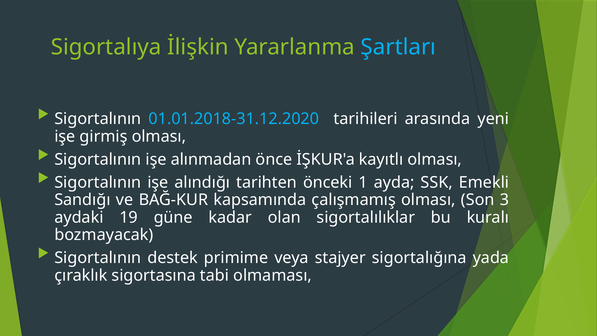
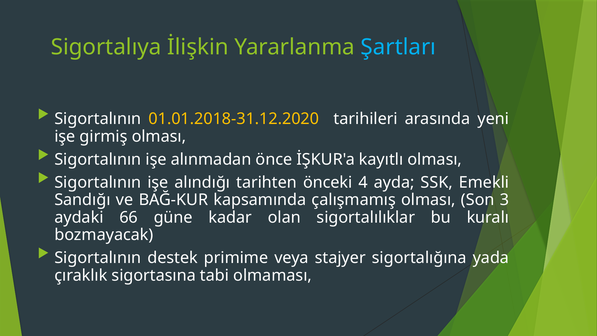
01.01.2018-31.12.2020 colour: light blue -> yellow
1: 1 -> 4
19: 19 -> 66
